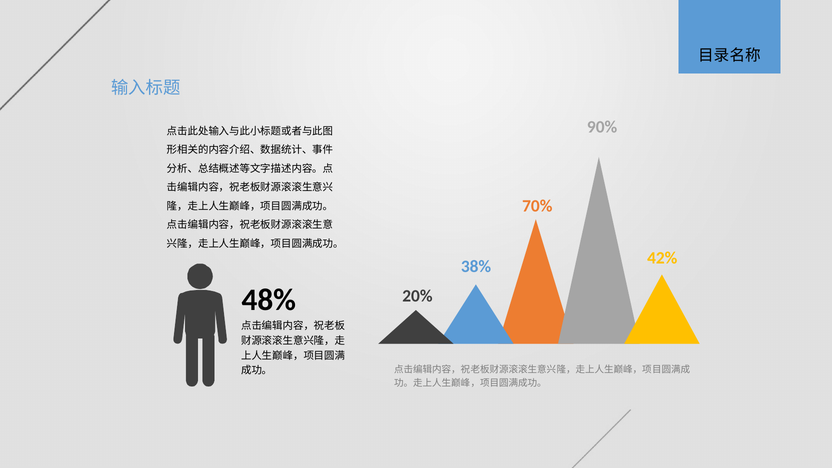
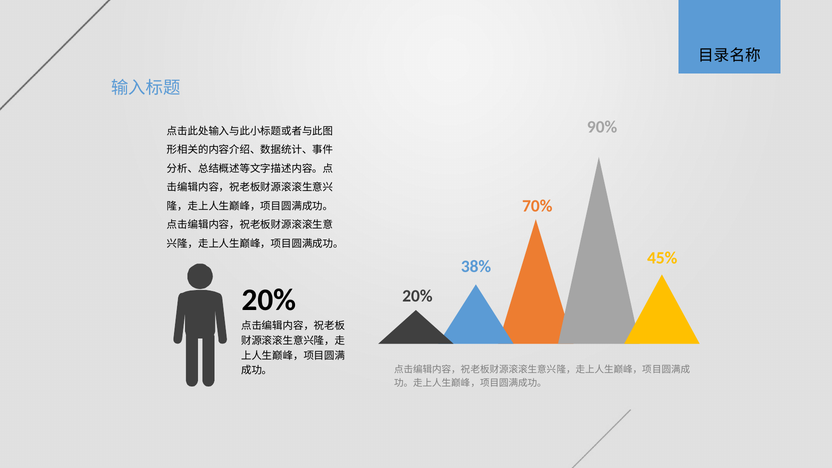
42%: 42% -> 45%
48% at (269, 300): 48% -> 20%
